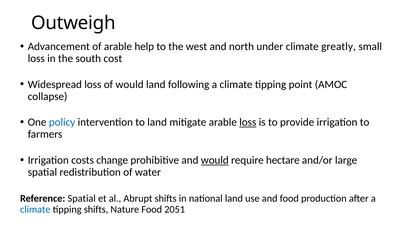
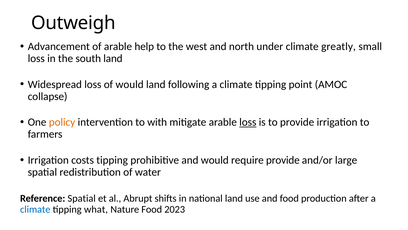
south cost: cost -> land
policy colour: blue -> orange
to land: land -> with
costs change: change -> tipping
would at (215, 160) underline: present -> none
require hectare: hectare -> provide
tipping shifts: shifts -> what
2051: 2051 -> 2023
